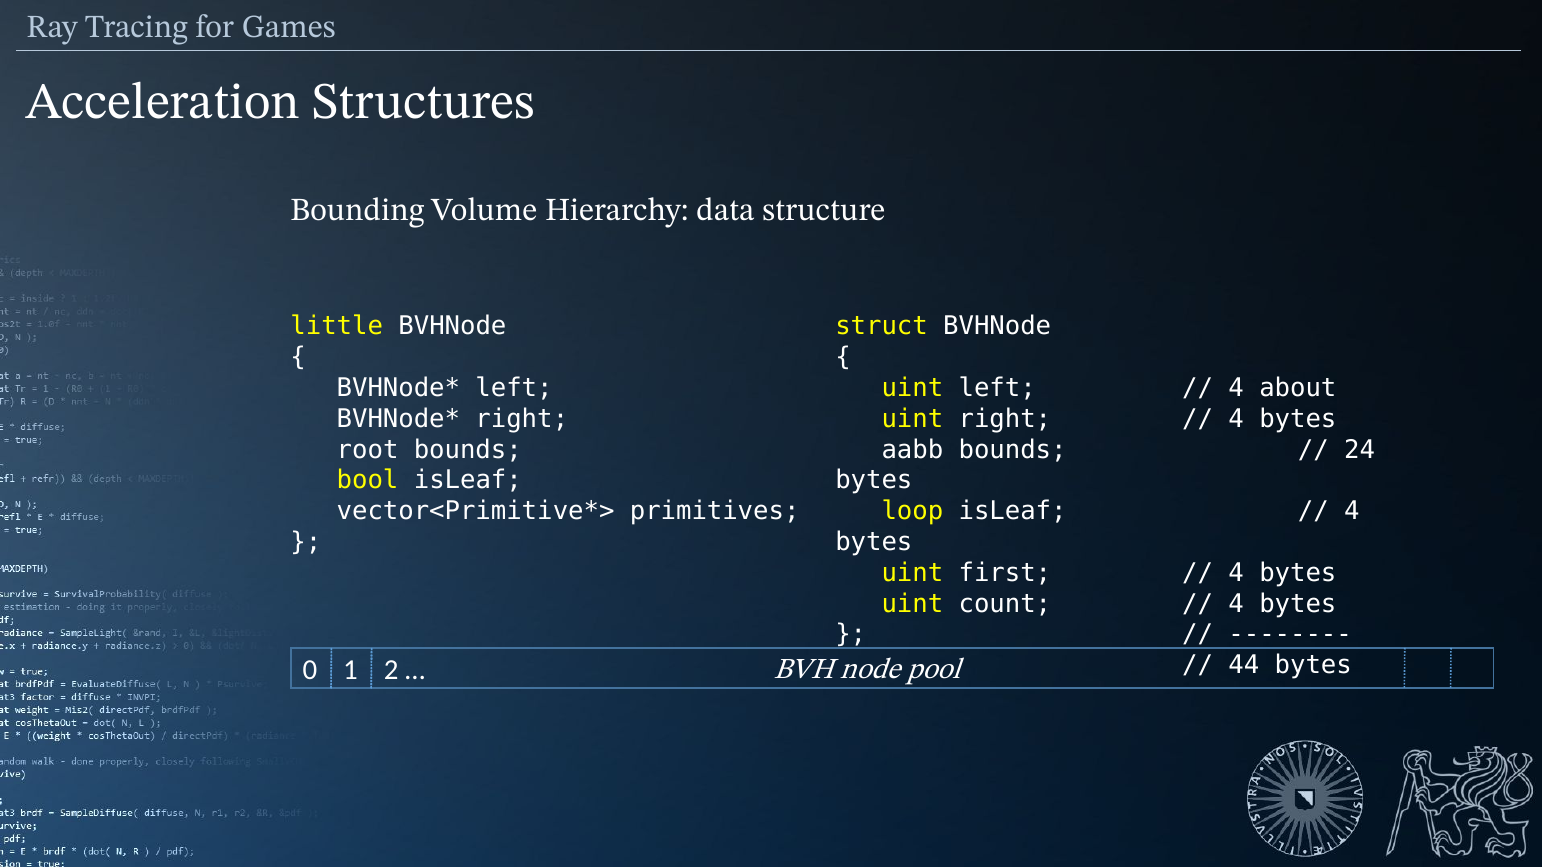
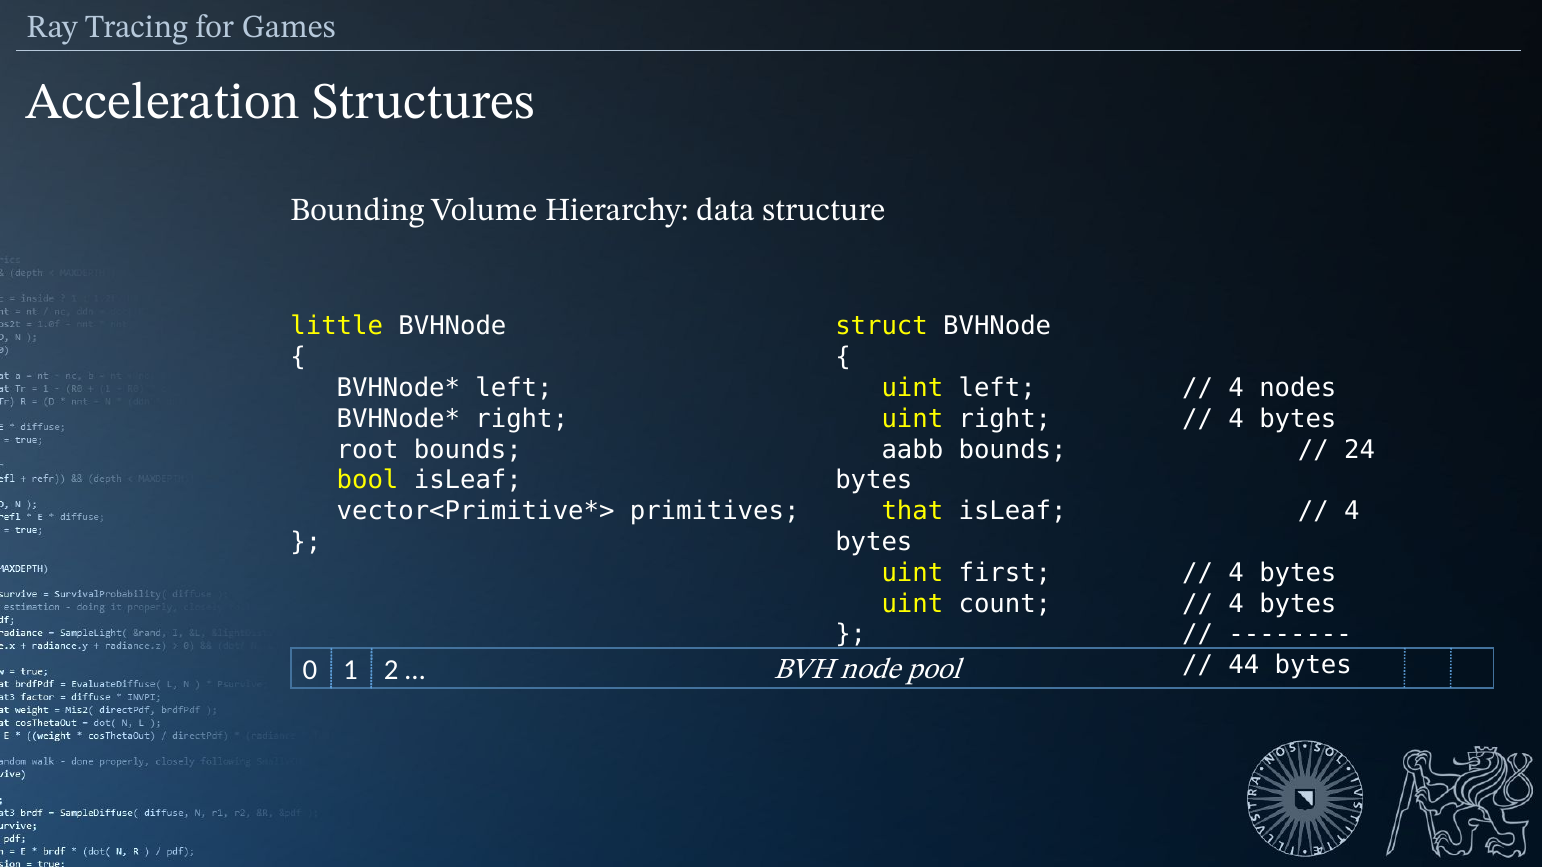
about: about -> nodes
loop: loop -> that
